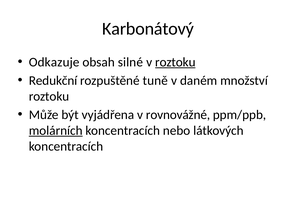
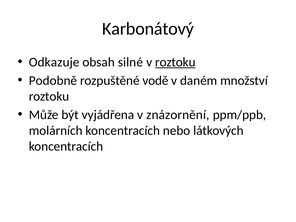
Redukční: Redukční -> Podobně
tuně: tuně -> vodě
rovnovážné: rovnovážné -> znázornění
molárních underline: present -> none
